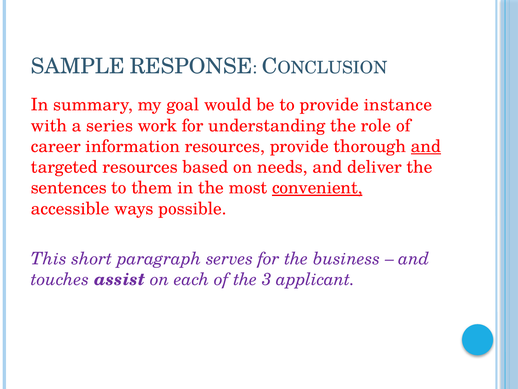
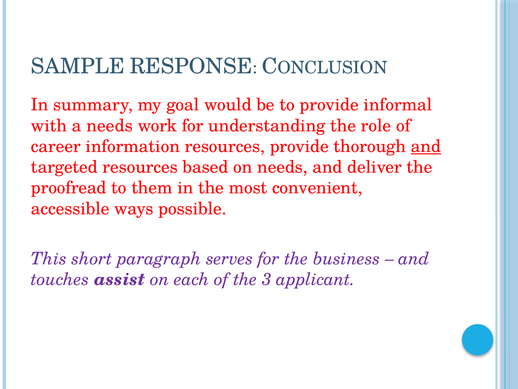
instance: instance -> informal
a series: series -> needs
sentences: sentences -> proofread
convenient underline: present -> none
